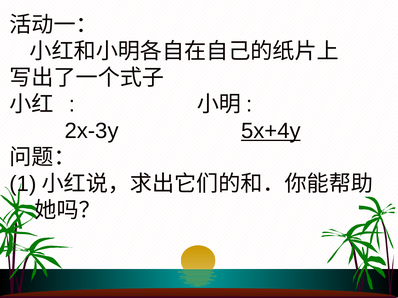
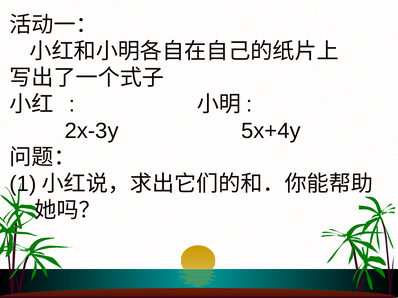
5x+4y underline: present -> none
